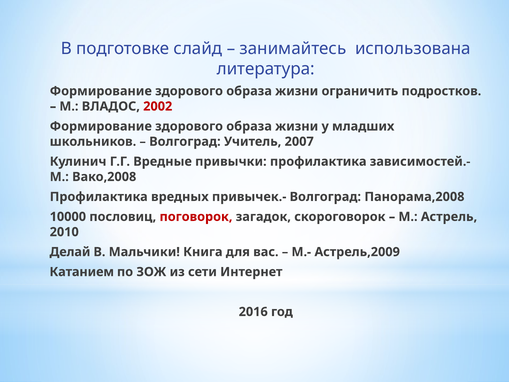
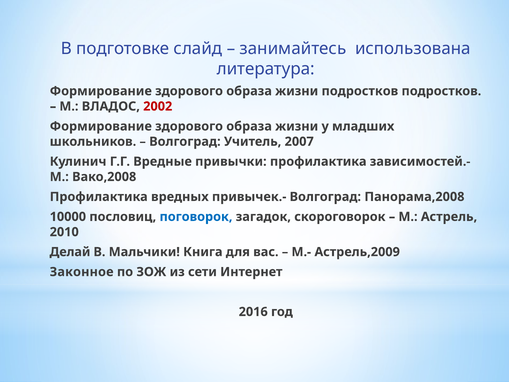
жизни ограничить: ограничить -> подростков
поговорок colour: red -> blue
Катанием: Катанием -> Законное
